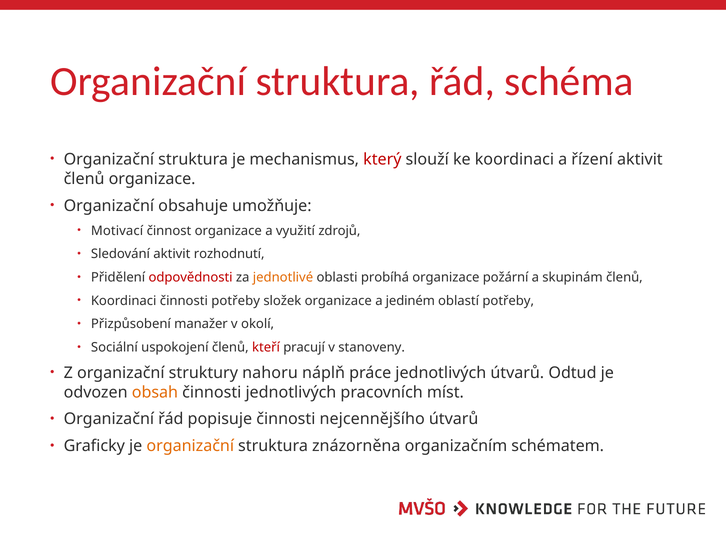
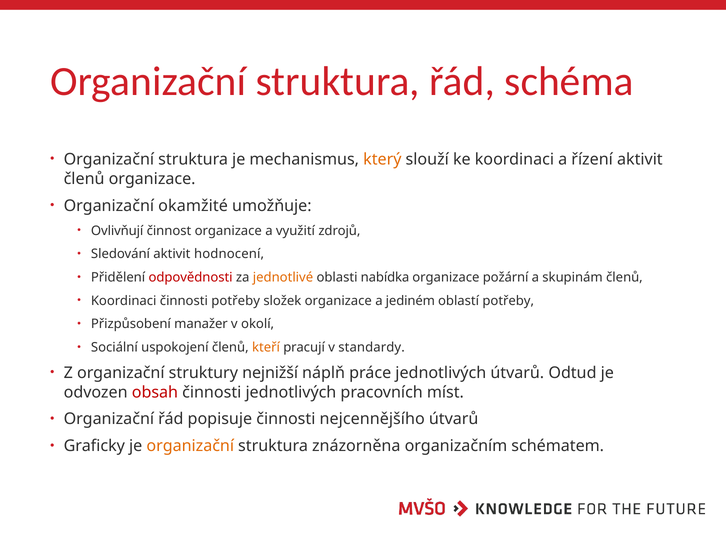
který colour: red -> orange
obsahuje: obsahuje -> okamžité
Motivací: Motivací -> Ovlivňují
rozhodnutí: rozhodnutí -> hodnocení
probíhá: probíhá -> nabídka
kteří colour: red -> orange
stanoveny: stanoveny -> standardy
nahoru: nahoru -> nejnižší
obsah colour: orange -> red
